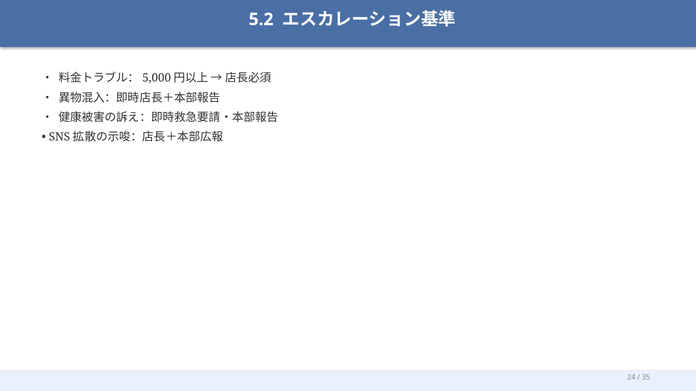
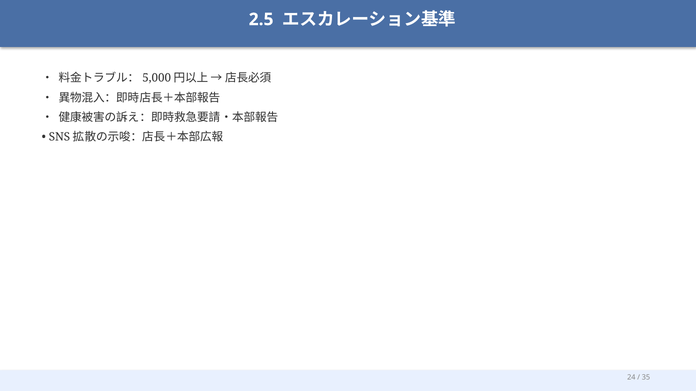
5.2: 5.2 -> 2.5
